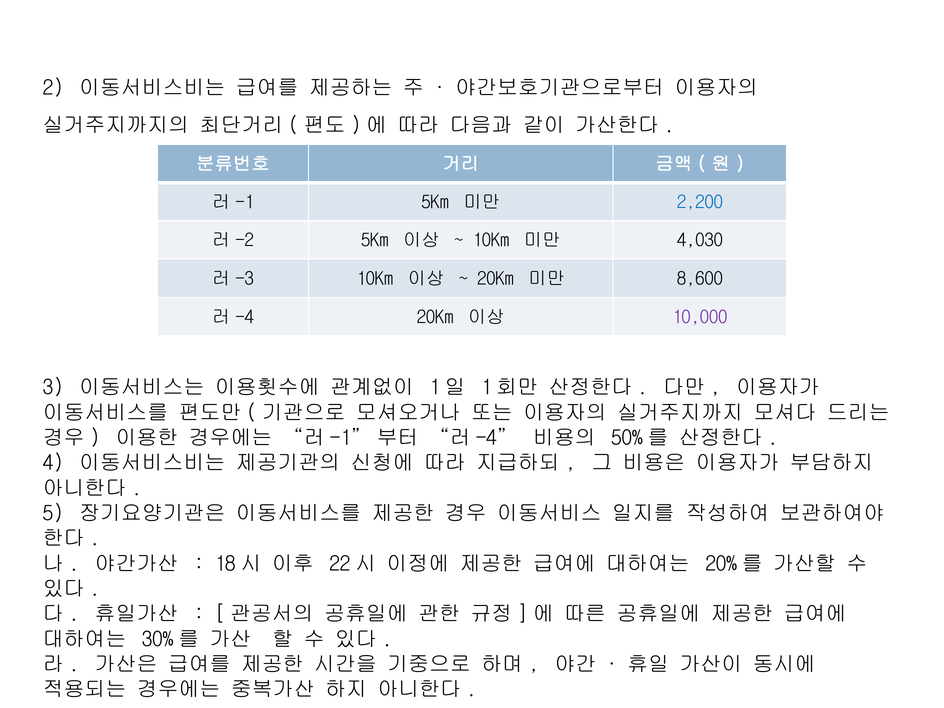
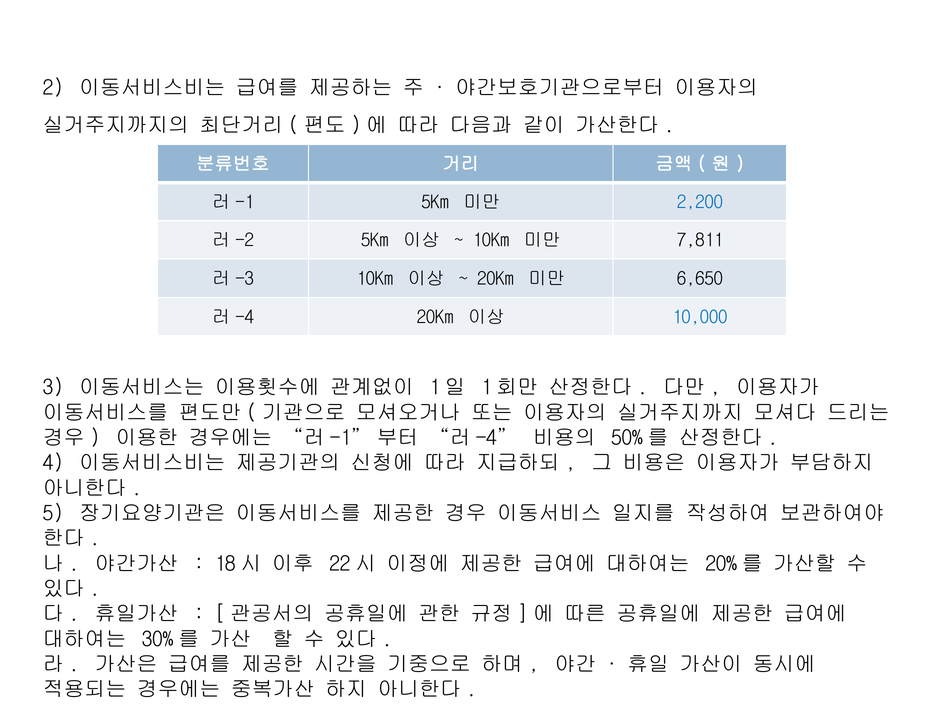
4,030: 4,030 -> 7,811
8,600: 8,600 -> 6,650
10,000 colour: purple -> blue
